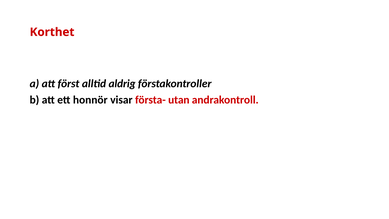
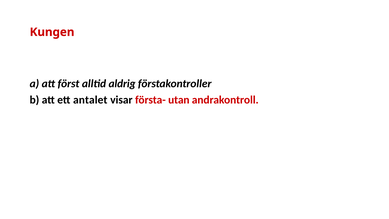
Korthet: Korthet -> Kungen
honnör: honnör -> antalet
